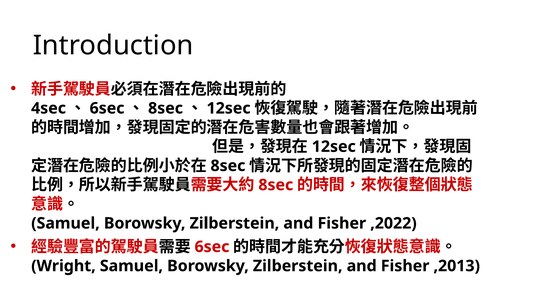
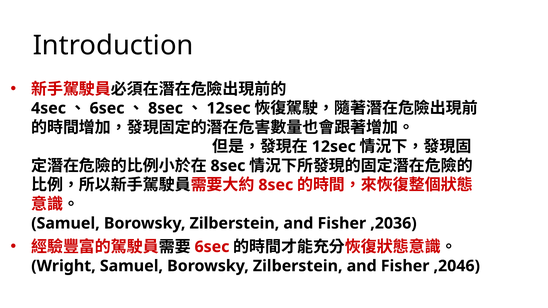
,2022: ,2022 -> ,2036
,2013: ,2013 -> ,2046
